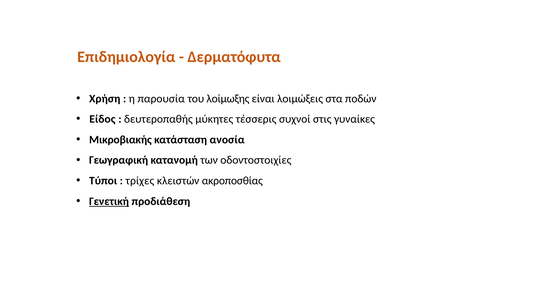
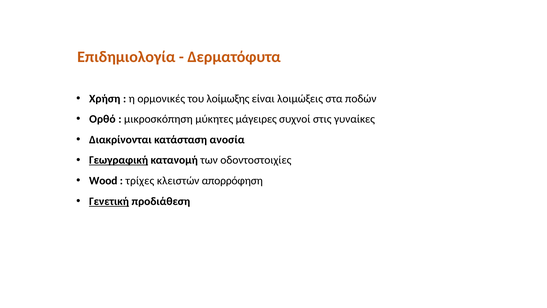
παρουσία: παρουσία -> ορμονικές
Είδος: Είδος -> Ορθό
δευτεροπαθής: δευτεροπαθής -> μικροσκόπηση
τέσσερις: τέσσερις -> μάγειρες
Μικροβιακής: Μικροβιακής -> Διακρίνονται
Γεωγραφική underline: none -> present
Τύποι: Τύποι -> Wood
ακροποσθίας: ακροποσθίας -> απορρόφηση
